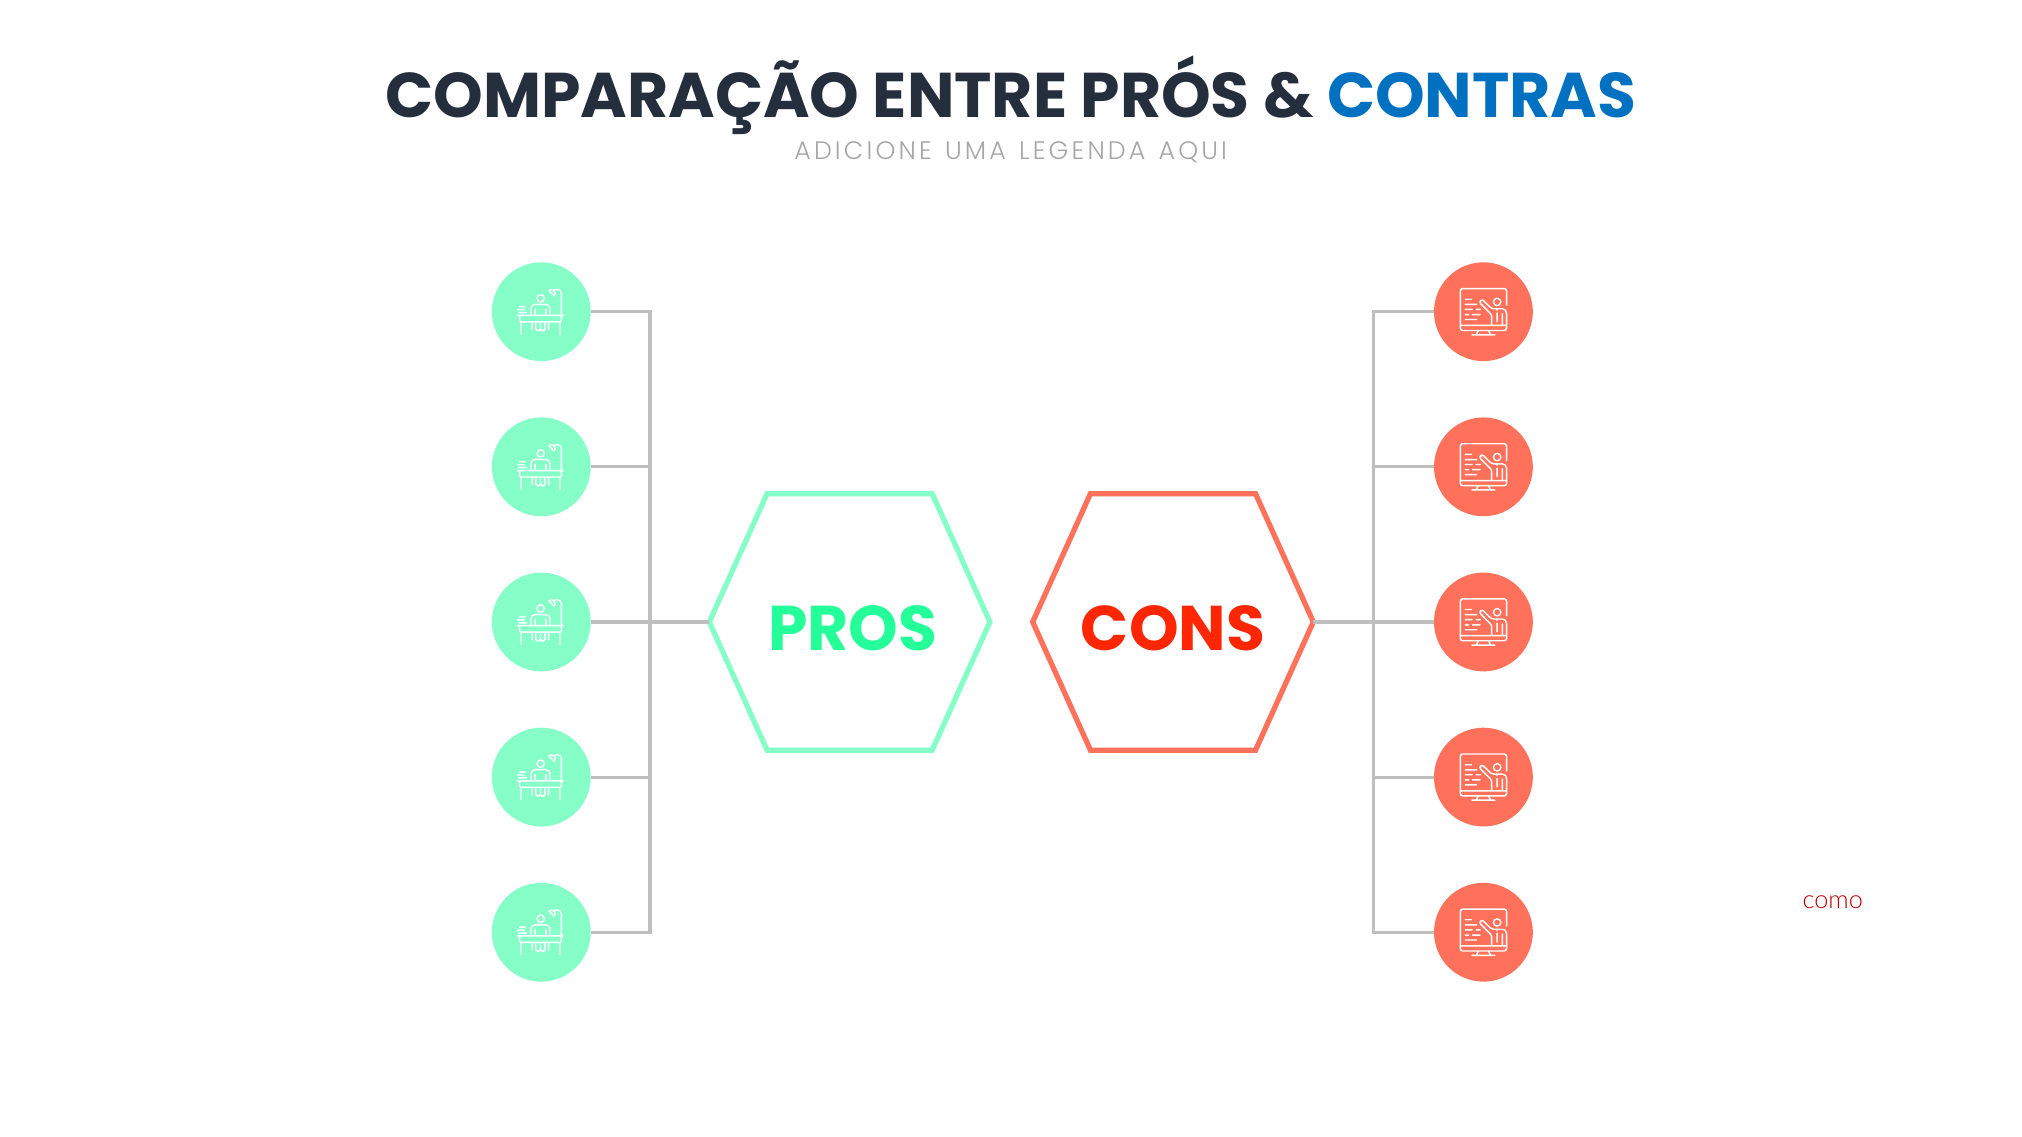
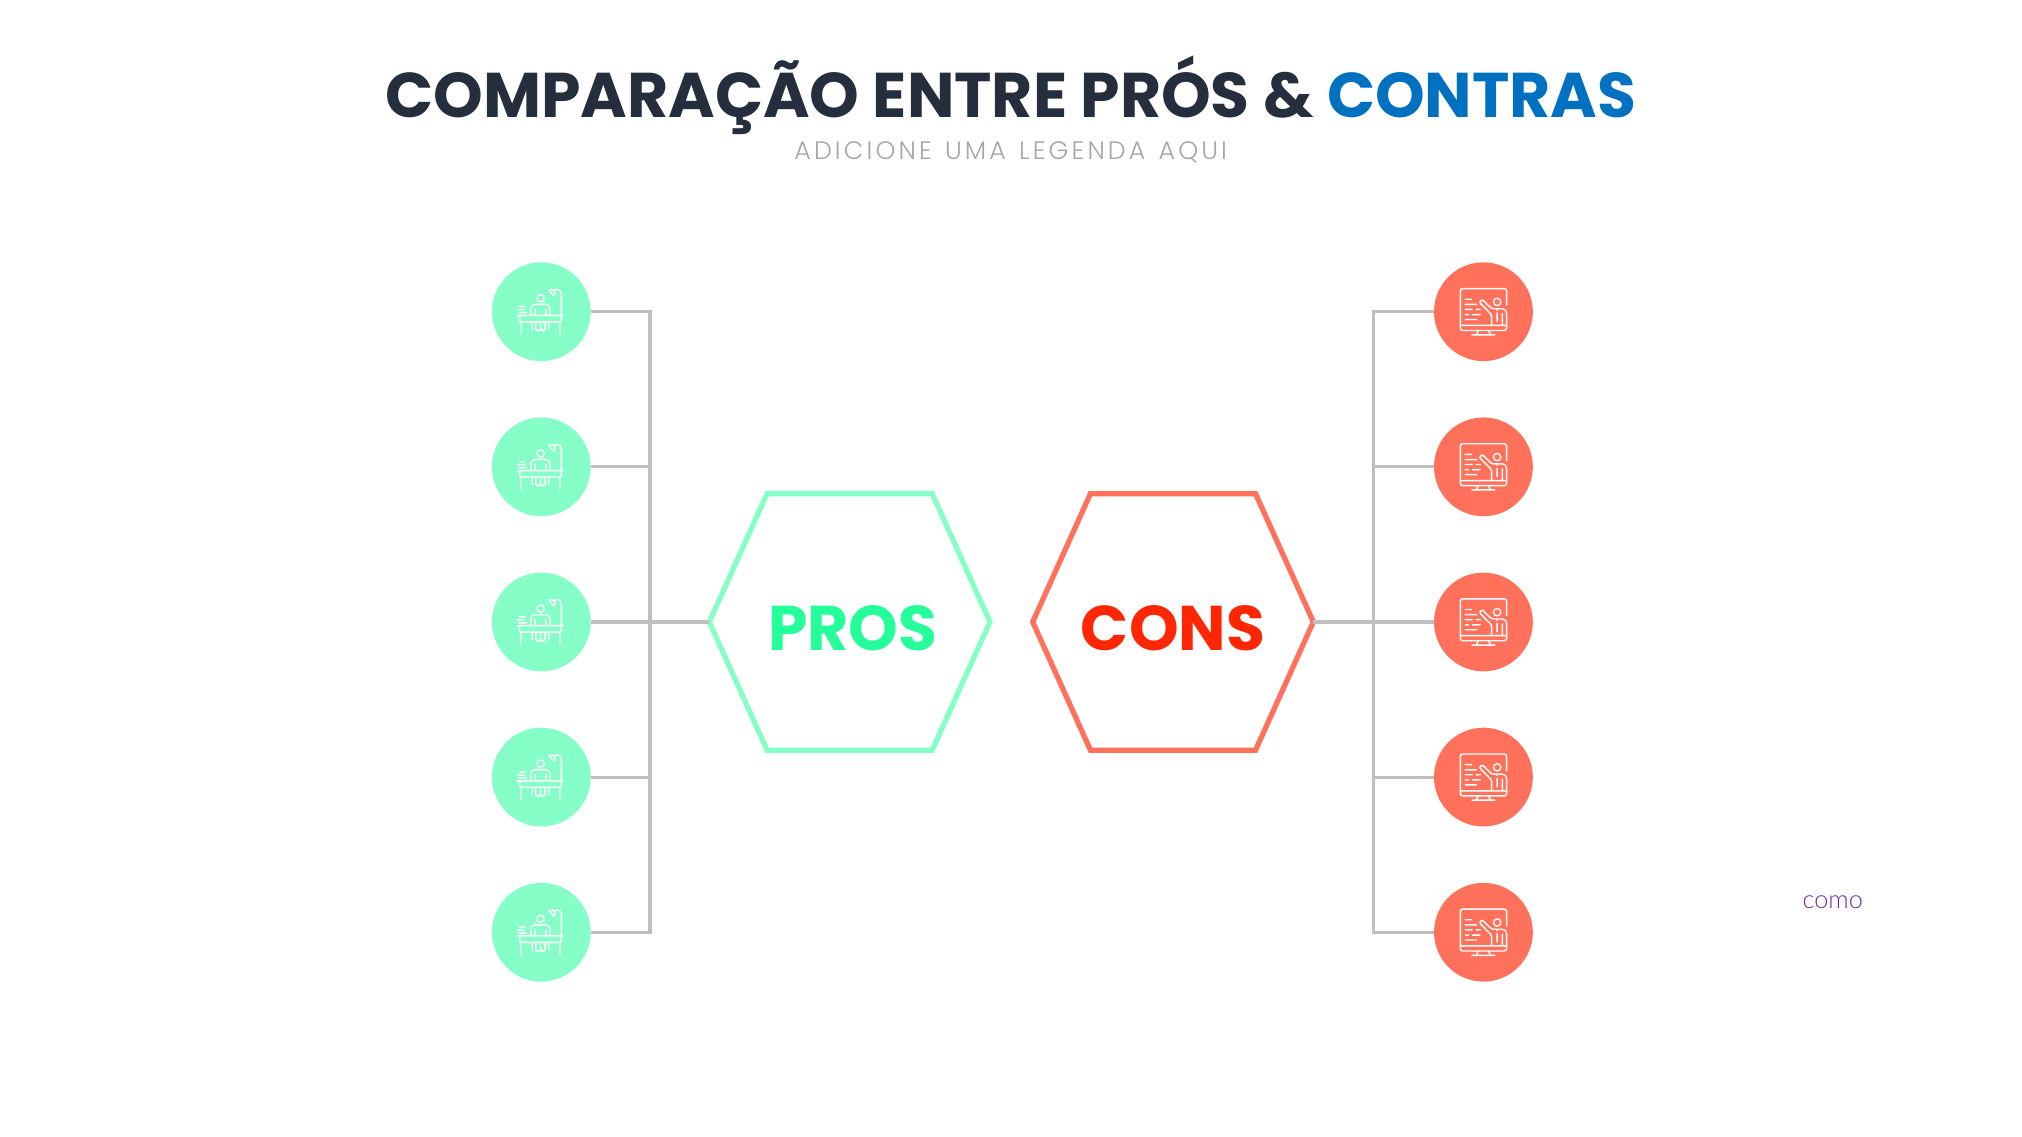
como at (1833, 901) colour: red -> purple
